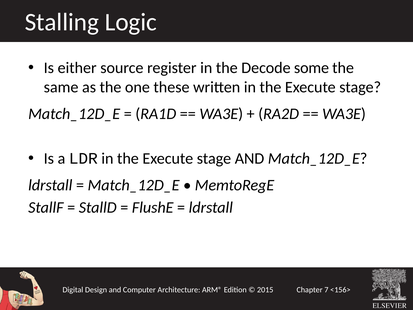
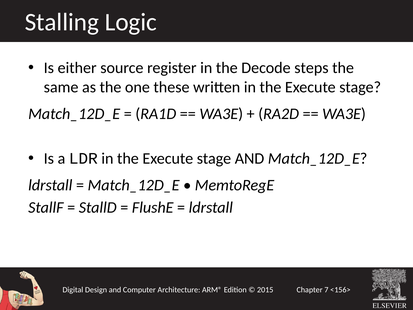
some: some -> steps
